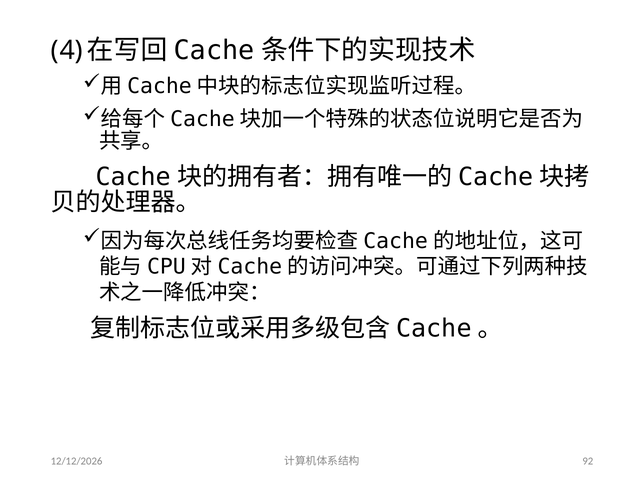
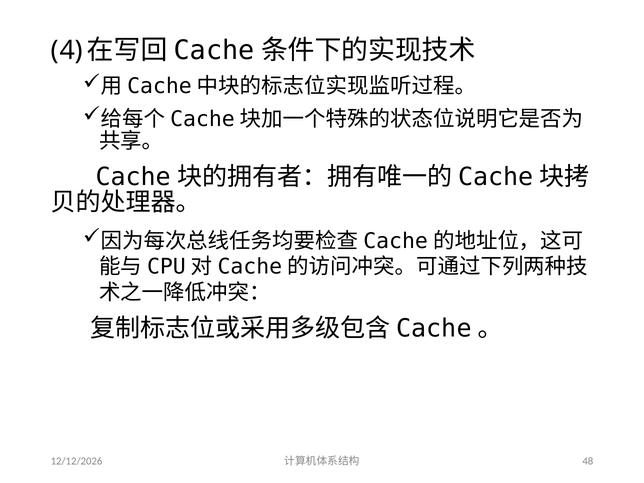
92: 92 -> 48
